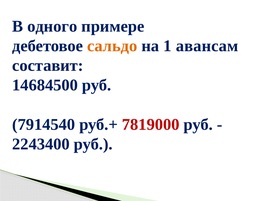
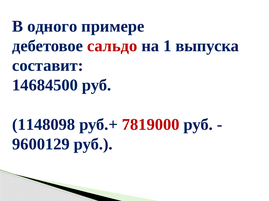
сальдо colour: orange -> red
авансам: авансам -> выпуска
7914540: 7914540 -> 1148098
2243400: 2243400 -> 9600129
